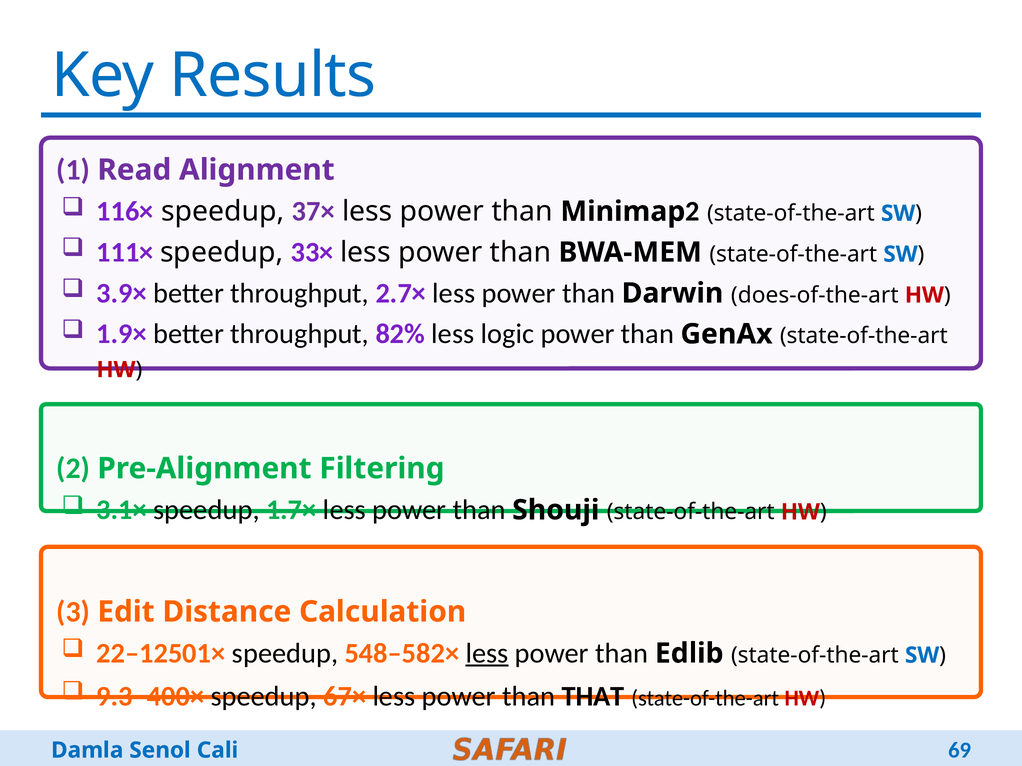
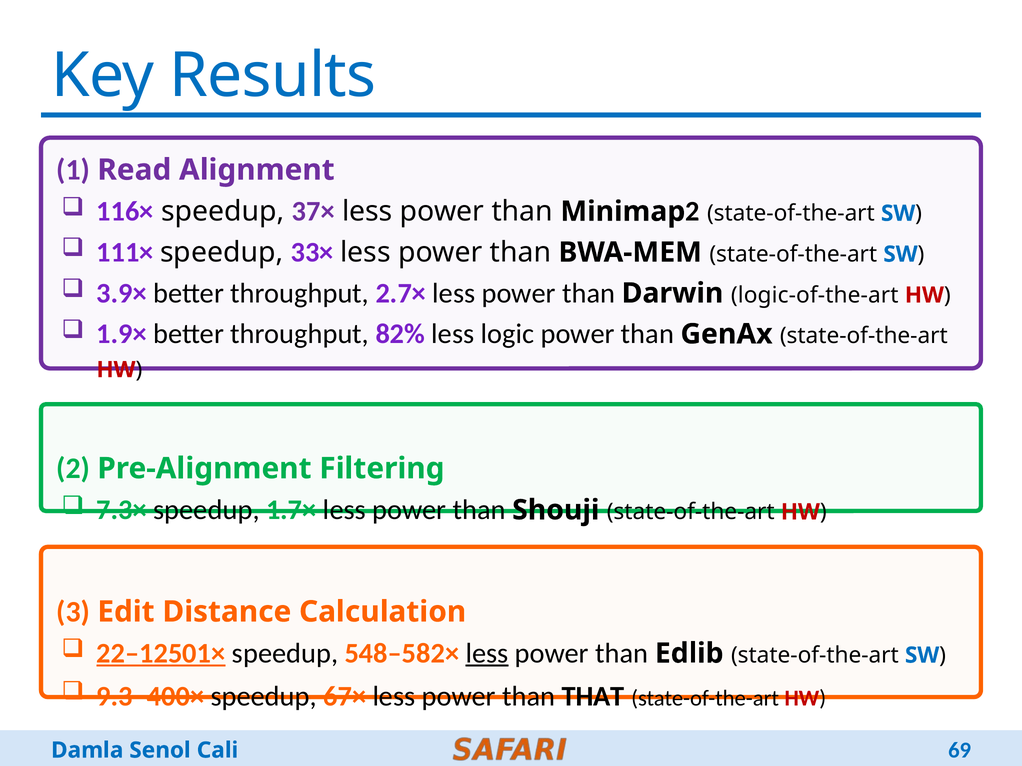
does-of-the-art: does-of-the-art -> logic-of-the-art
3.1×: 3.1× -> 7.3×
22–12501× underline: none -> present
